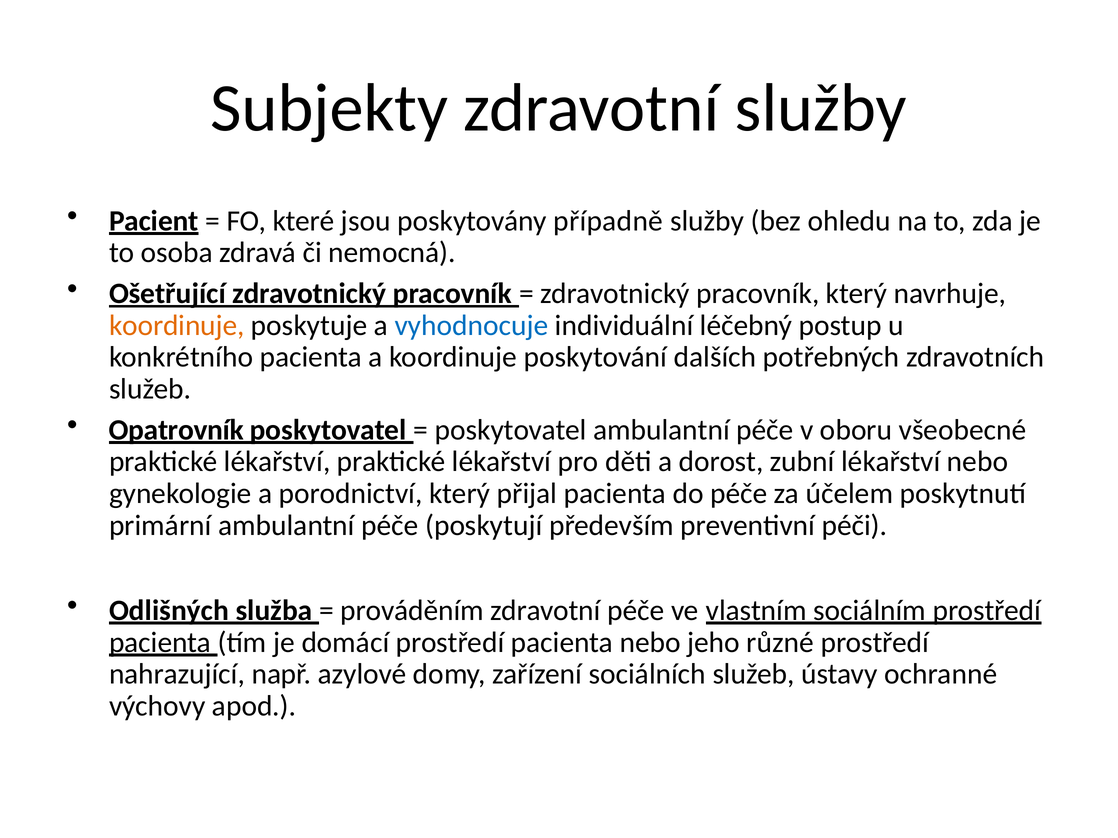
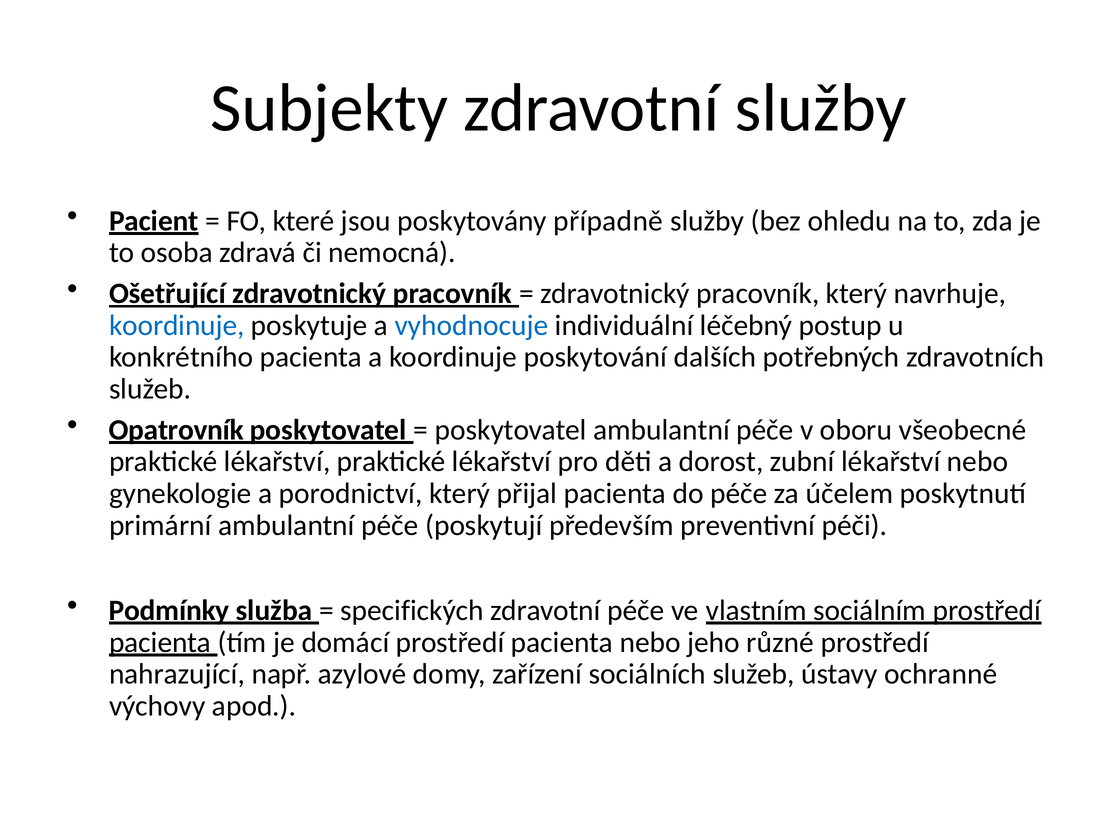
koordinuje at (177, 326) colour: orange -> blue
Odlišných: Odlišných -> Podmínky
prováděním: prováděním -> specifických
